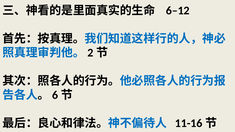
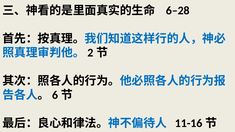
6–12: 6–12 -> 6–28
